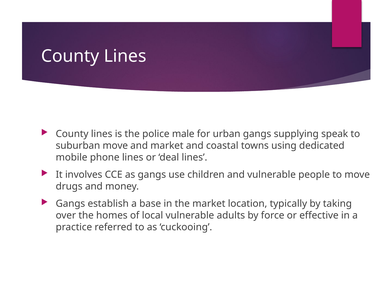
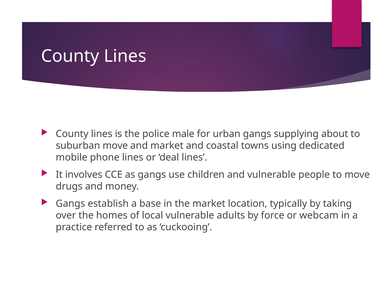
speak: speak -> about
effective: effective -> webcam
